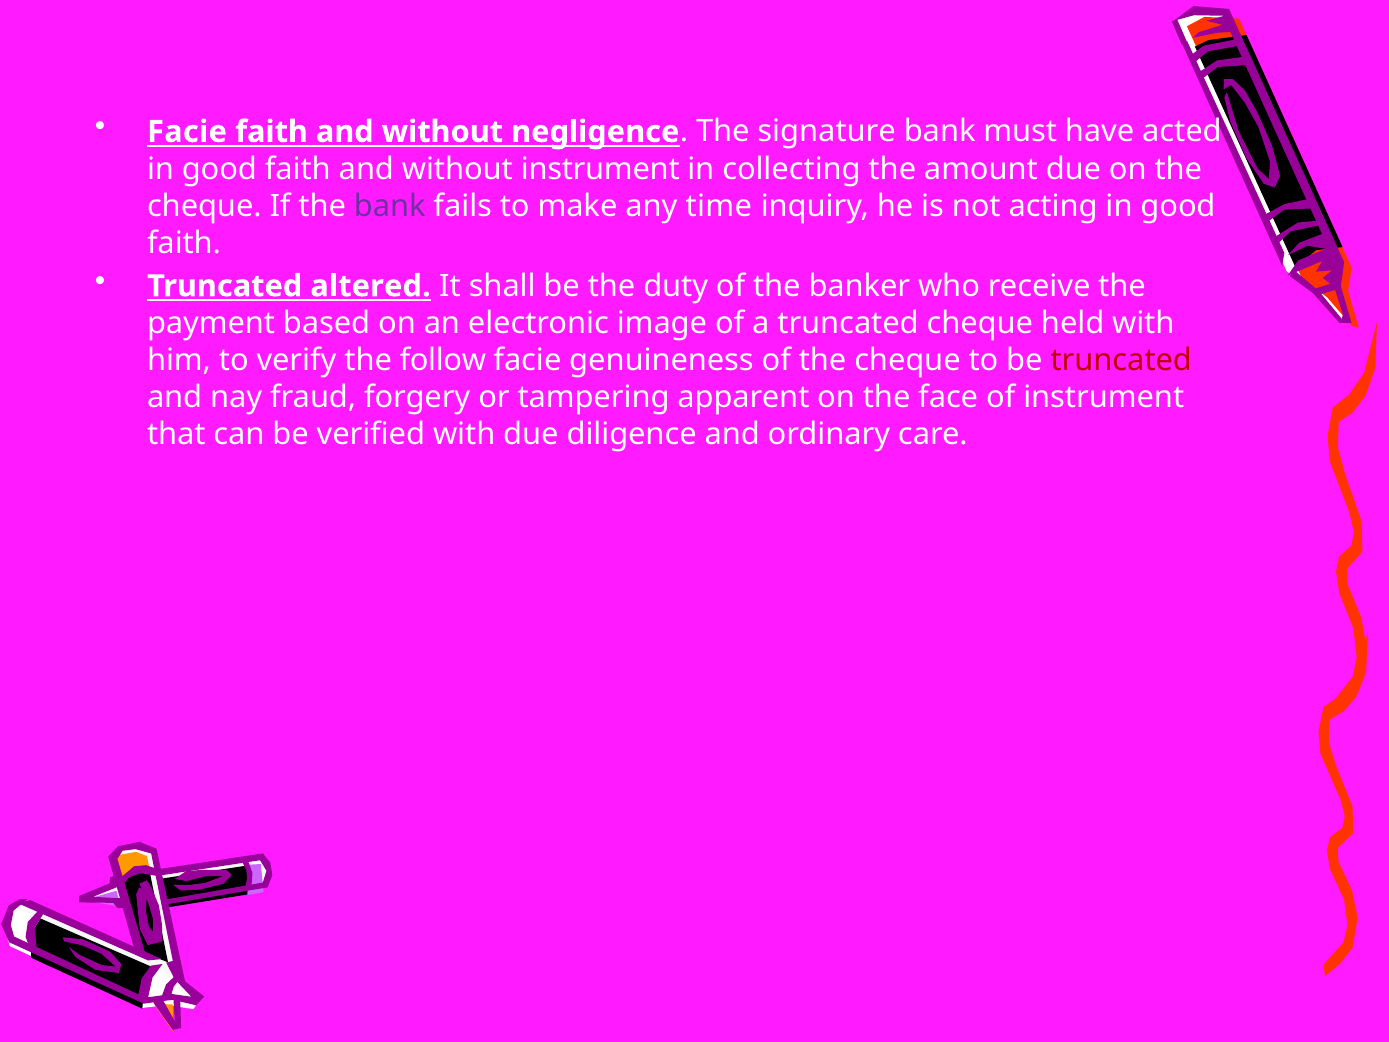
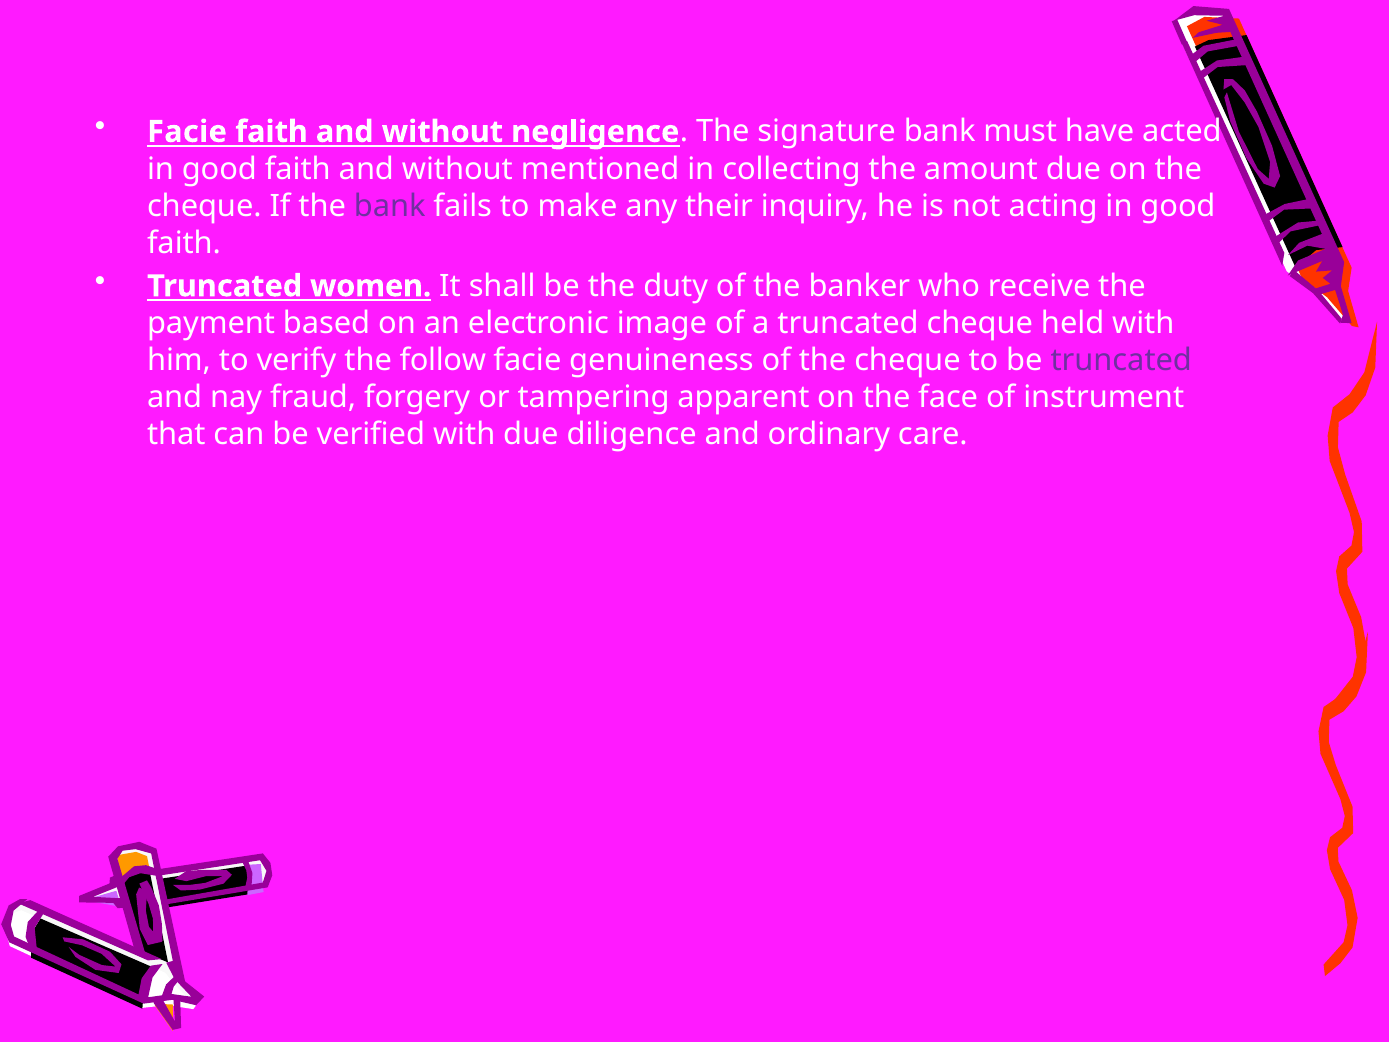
without instrument: instrument -> mentioned
time: time -> their
altered: altered -> women
truncated at (1121, 360) colour: red -> purple
